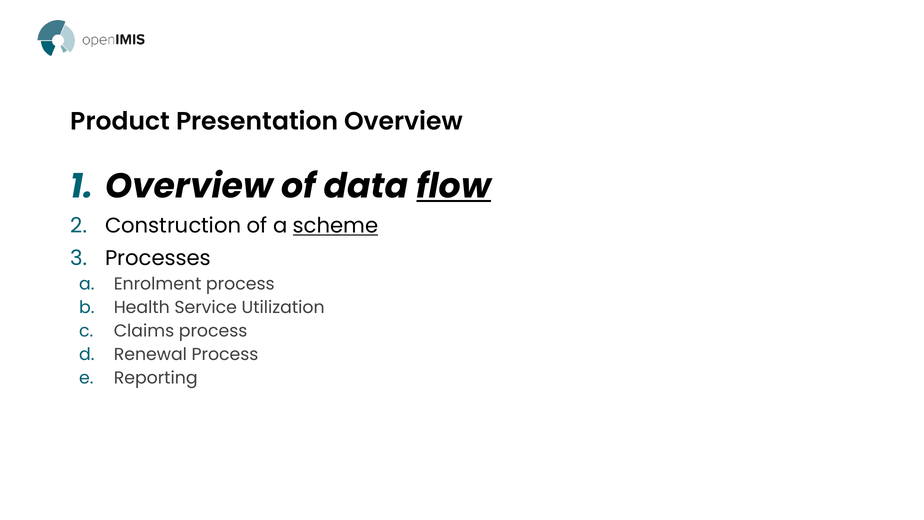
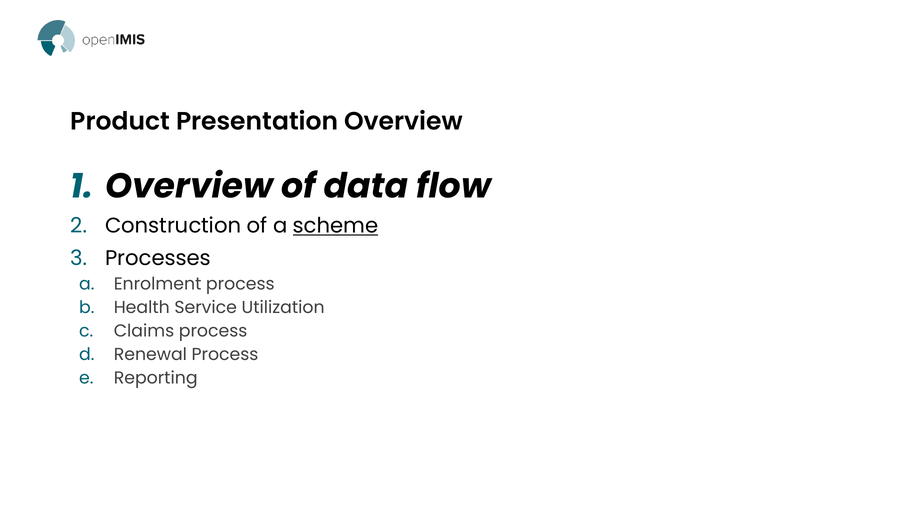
flow underline: present -> none
